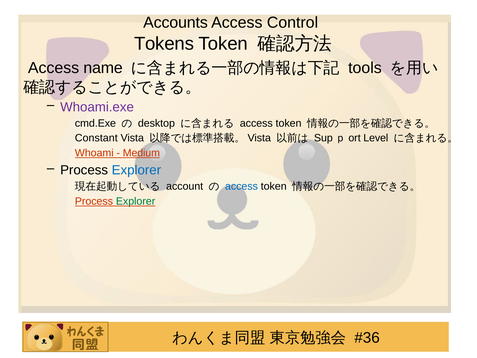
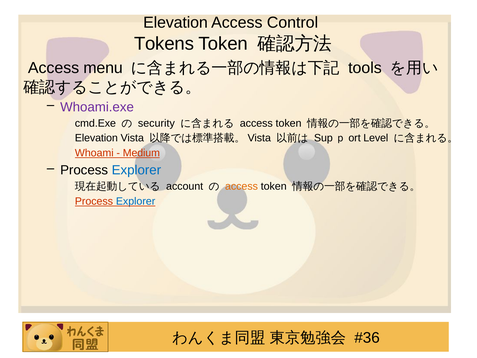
Accounts at (176, 23): Accounts -> Elevation
name: name -> menu
desktop: desktop -> security
Constant at (96, 138): Constant -> Elevation
access at (241, 186) colour: blue -> orange
Explorer at (136, 201) colour: green -> blue
